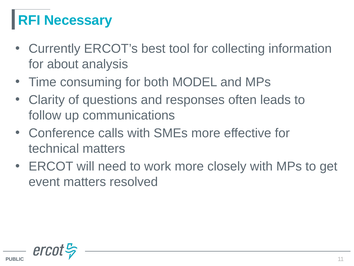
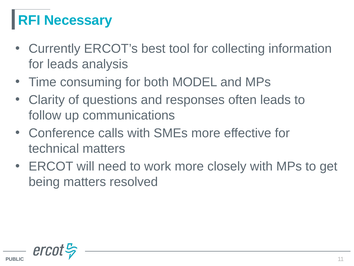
for about: about -> leads
event: event -> being
